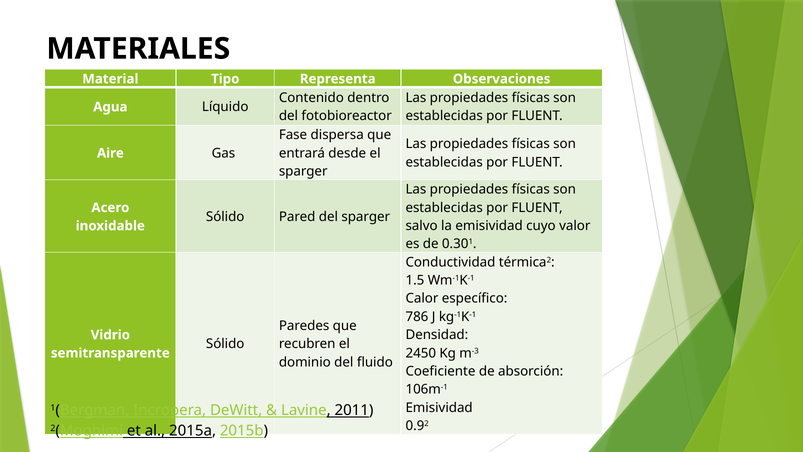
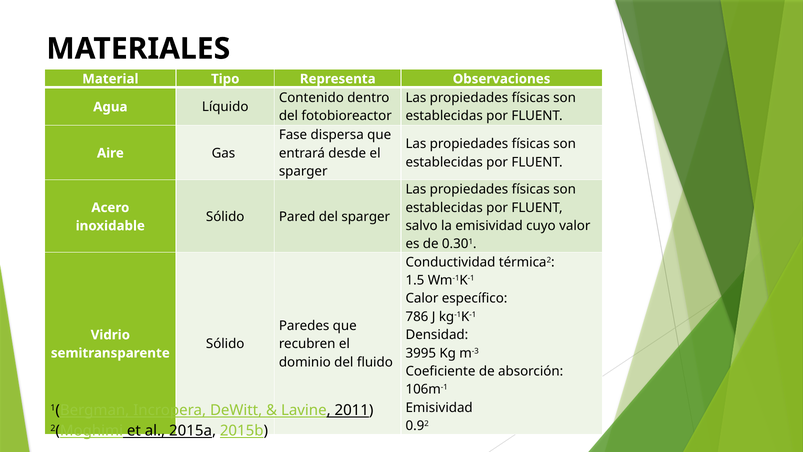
2450: 2450 -> 3995
